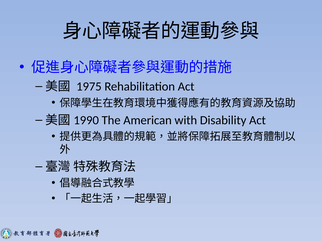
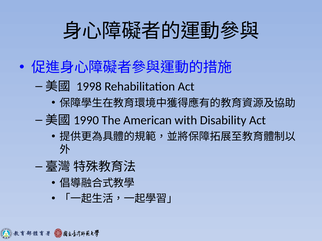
1975: 1975 -> 1998
